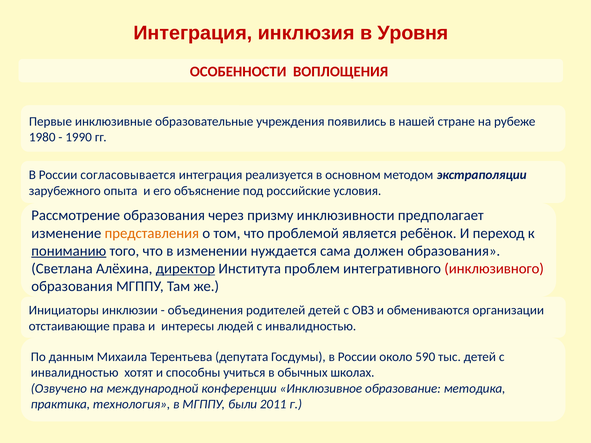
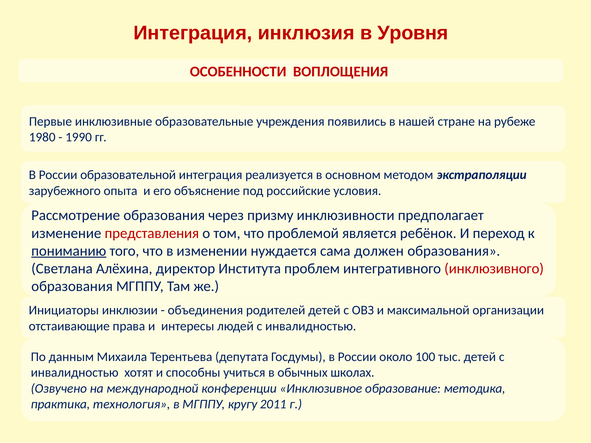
согласовывается: согласовывается -> образовательной
представления colour: orange -> red
директор underline: present -> none
обмениваются: обмениваются -> максимальной
590: 590 -> 100
были: были -> кругу
